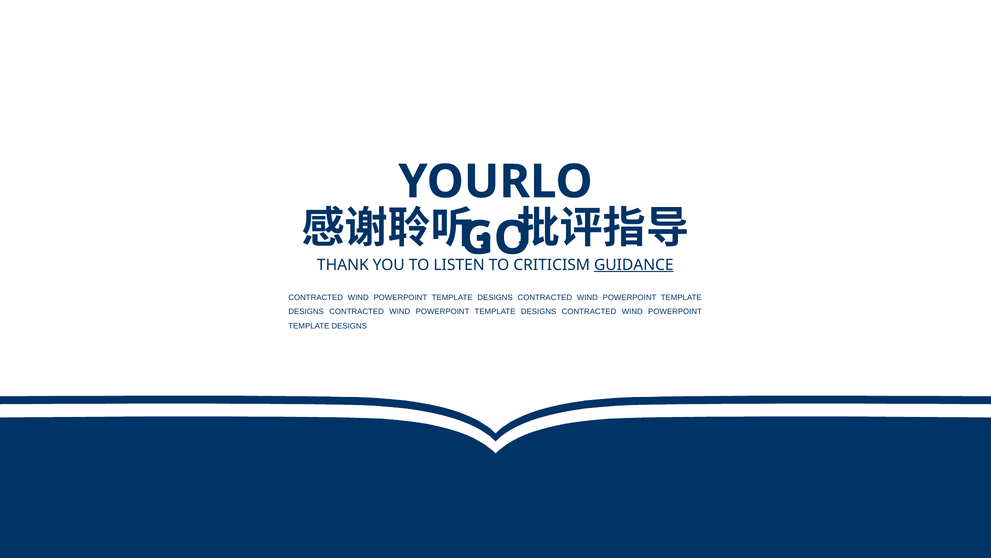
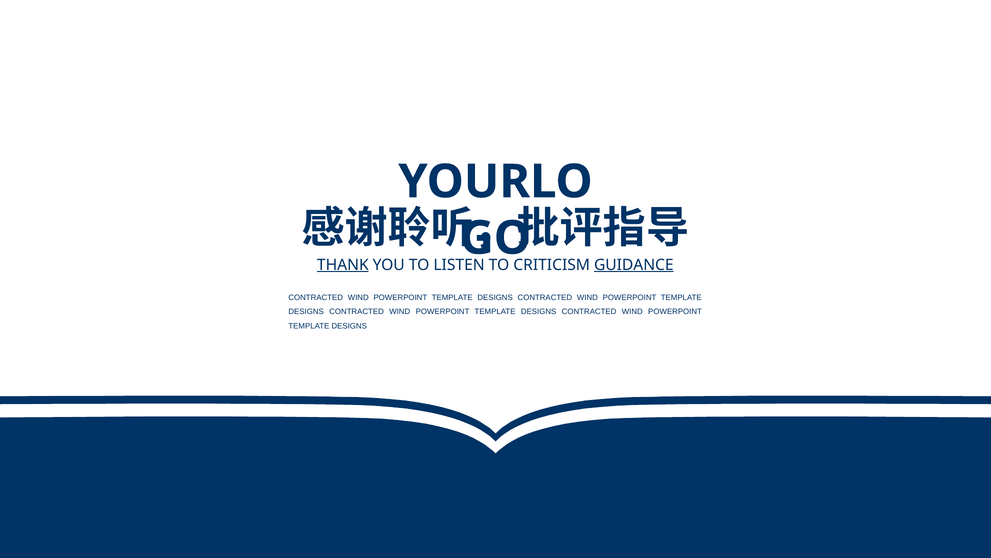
THANK underline: none -> present
